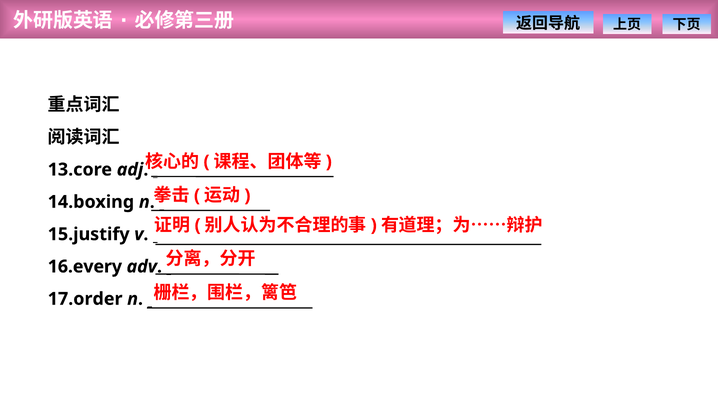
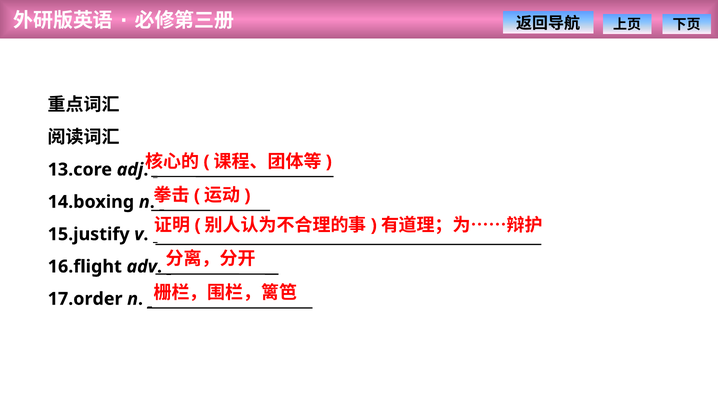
16.every: 16.every -> 16.flight
